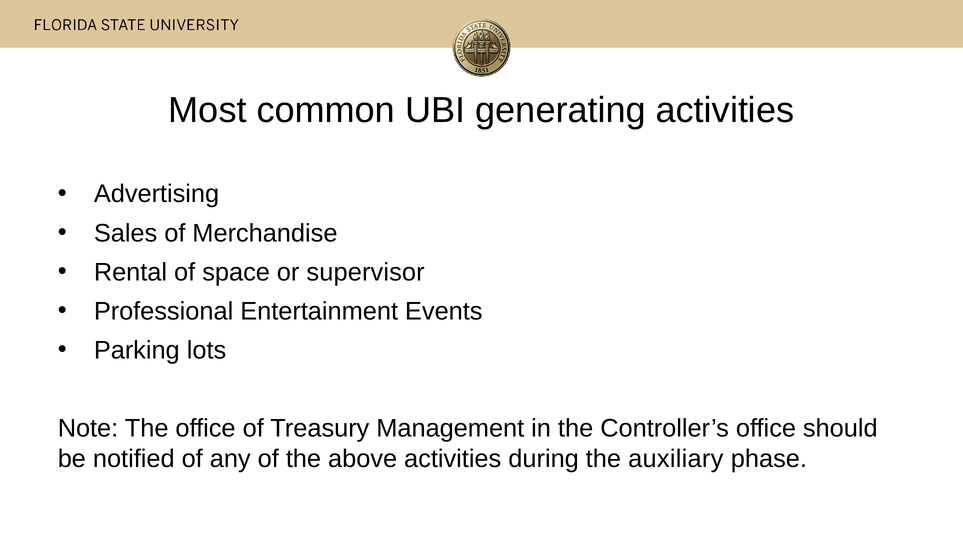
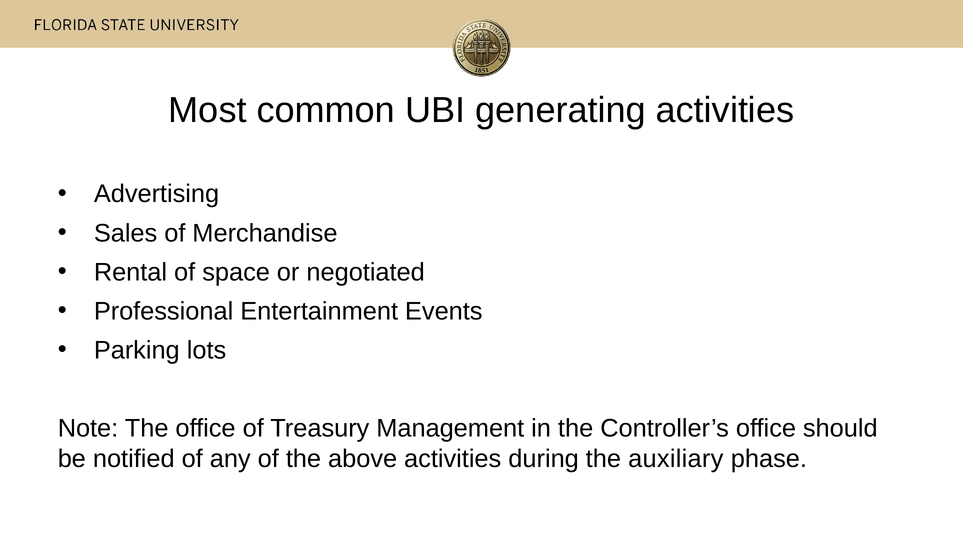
supervisor: supervisor -> negotiated
